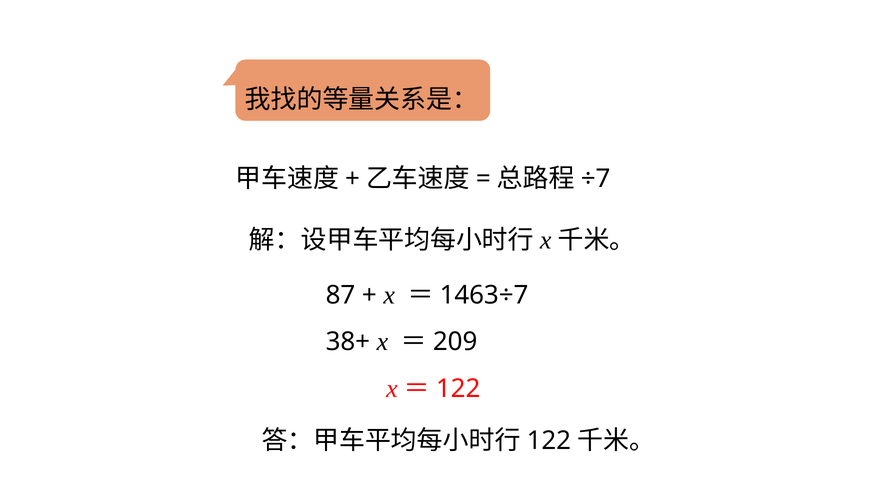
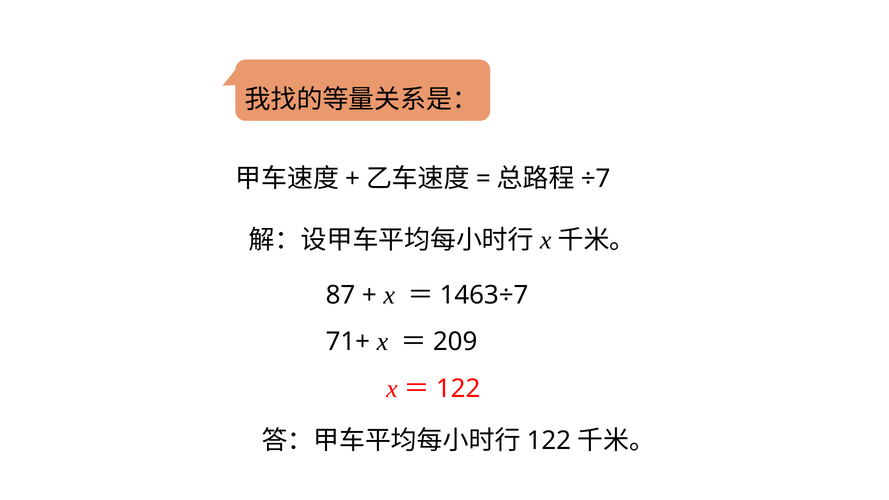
38+: 38+ -> 71+
